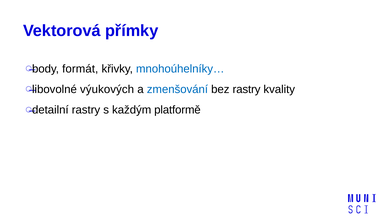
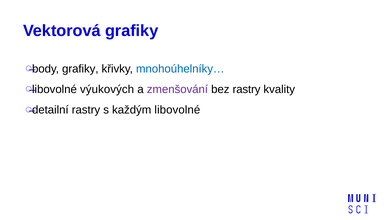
Vektorová přímky: přímky -> grafiky
body formát: formát -> grafiky
zmenšování colour: blue -> purple
každým platformě: platformě -> libovolné
